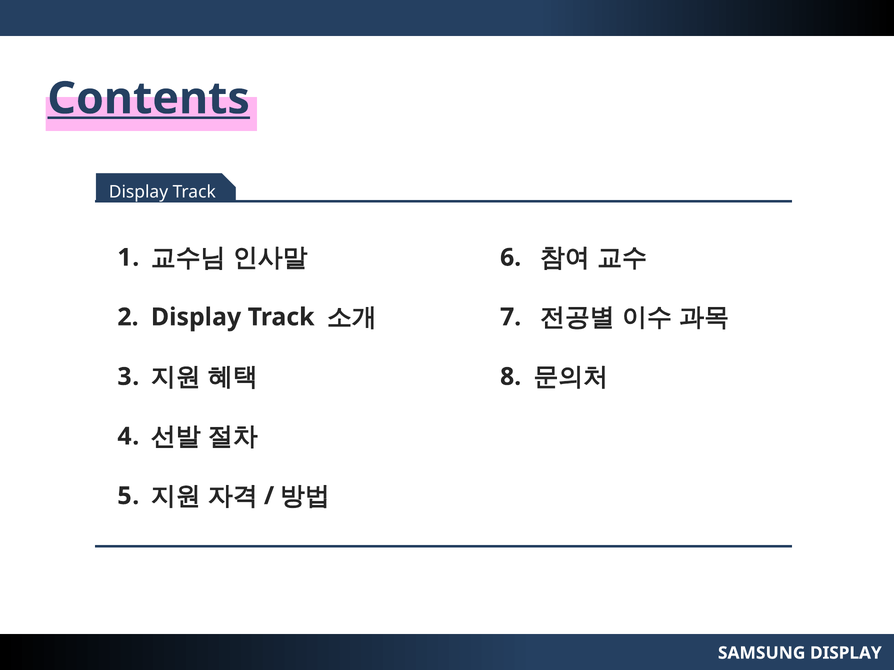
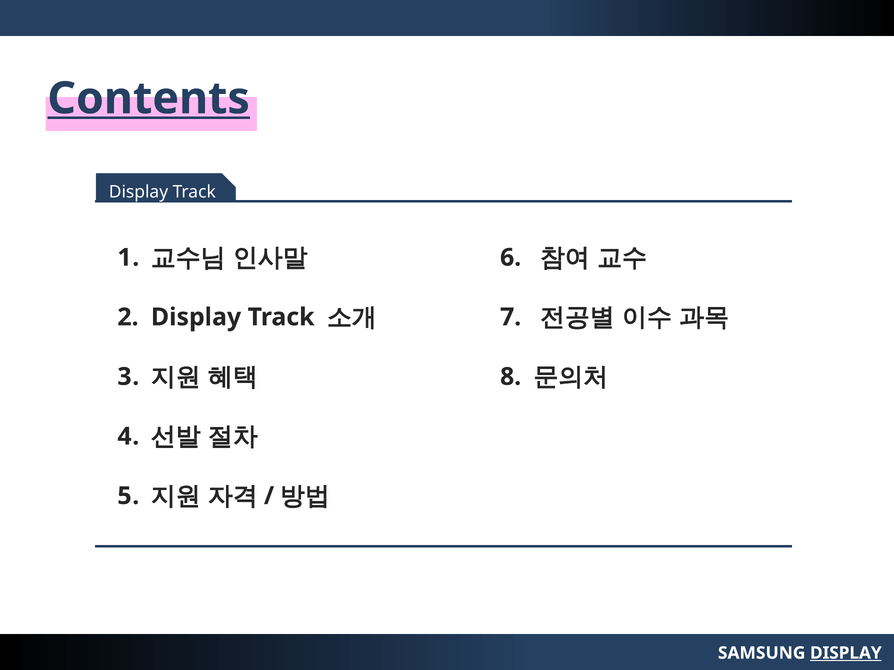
DISPLAY at (846, 653) underline: none -> present
